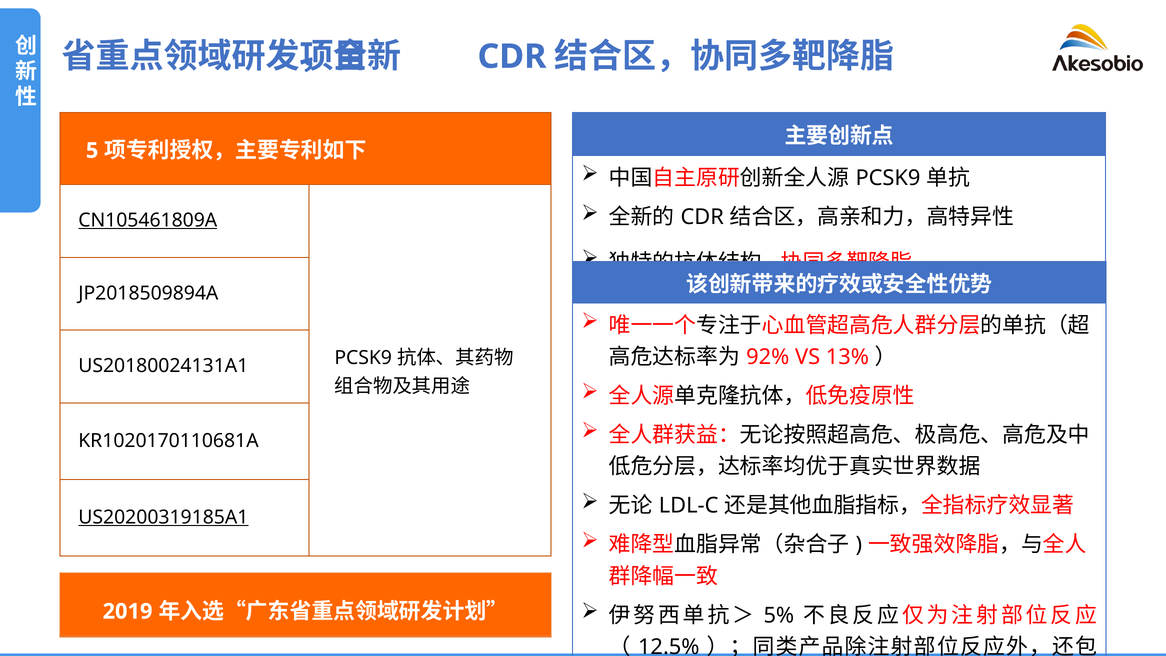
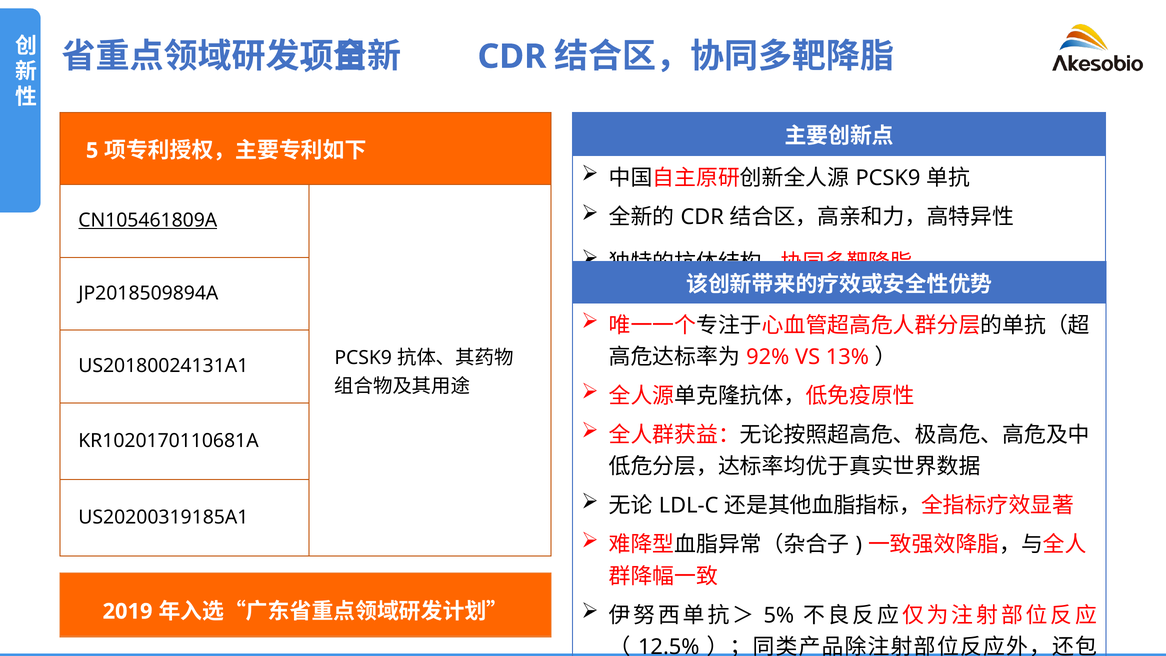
US20200319185A1 underline: present -> none
